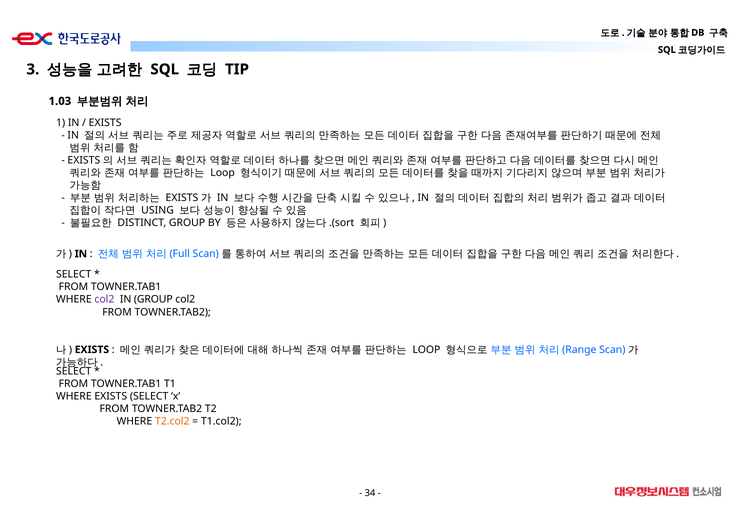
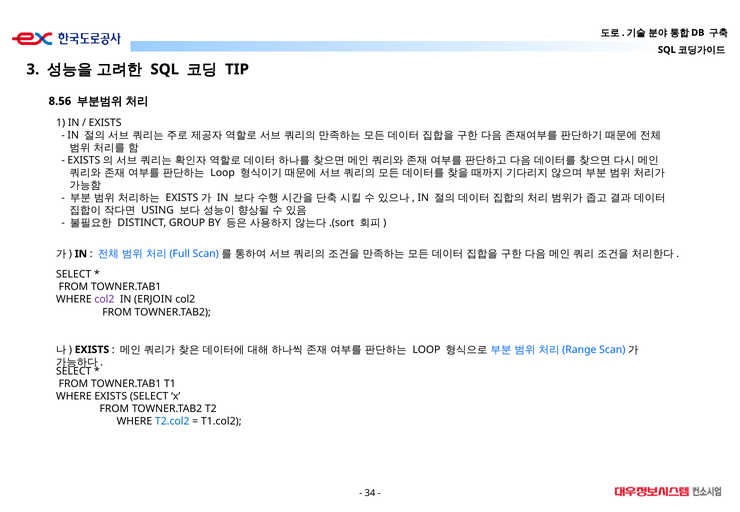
1.03: 1.03 -> 8.56
IN GROUP: GROUP -> ERJOIN
T2.col2 colour: orange -> blue
